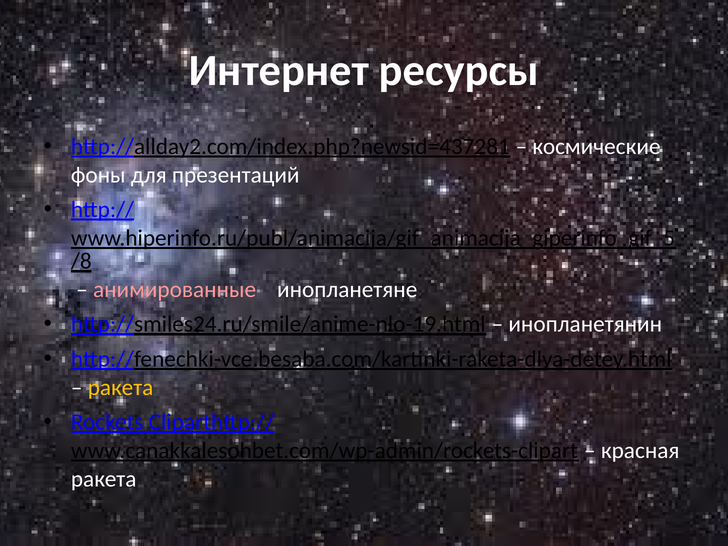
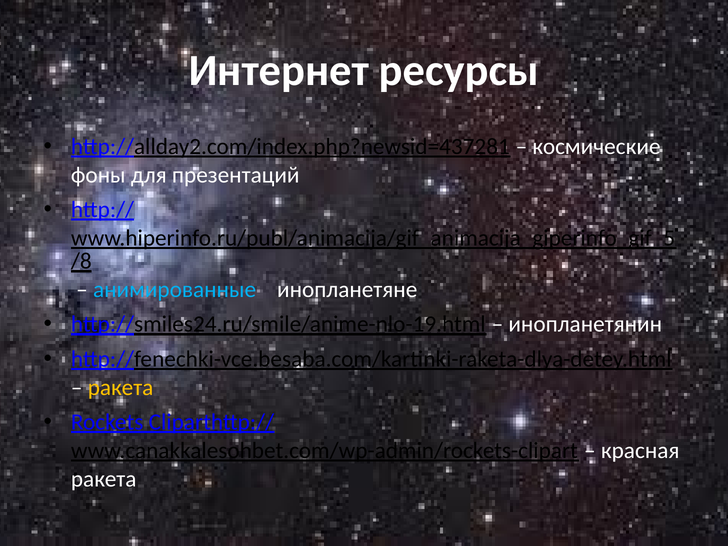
анимированные colour: pink -> light blue
